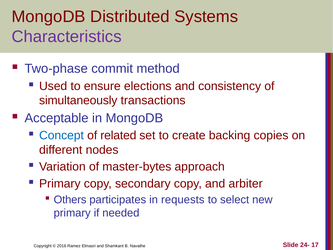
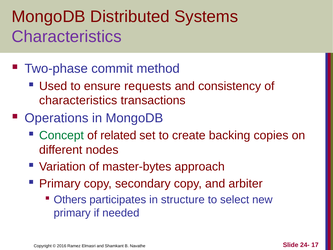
elections: elections -> requests
simultaneously at (78, 100): simultaneously -> characteristics
Acceptable: Acceptable -> Operations
Concept colour: blue -> green
requests: requests -> structure
